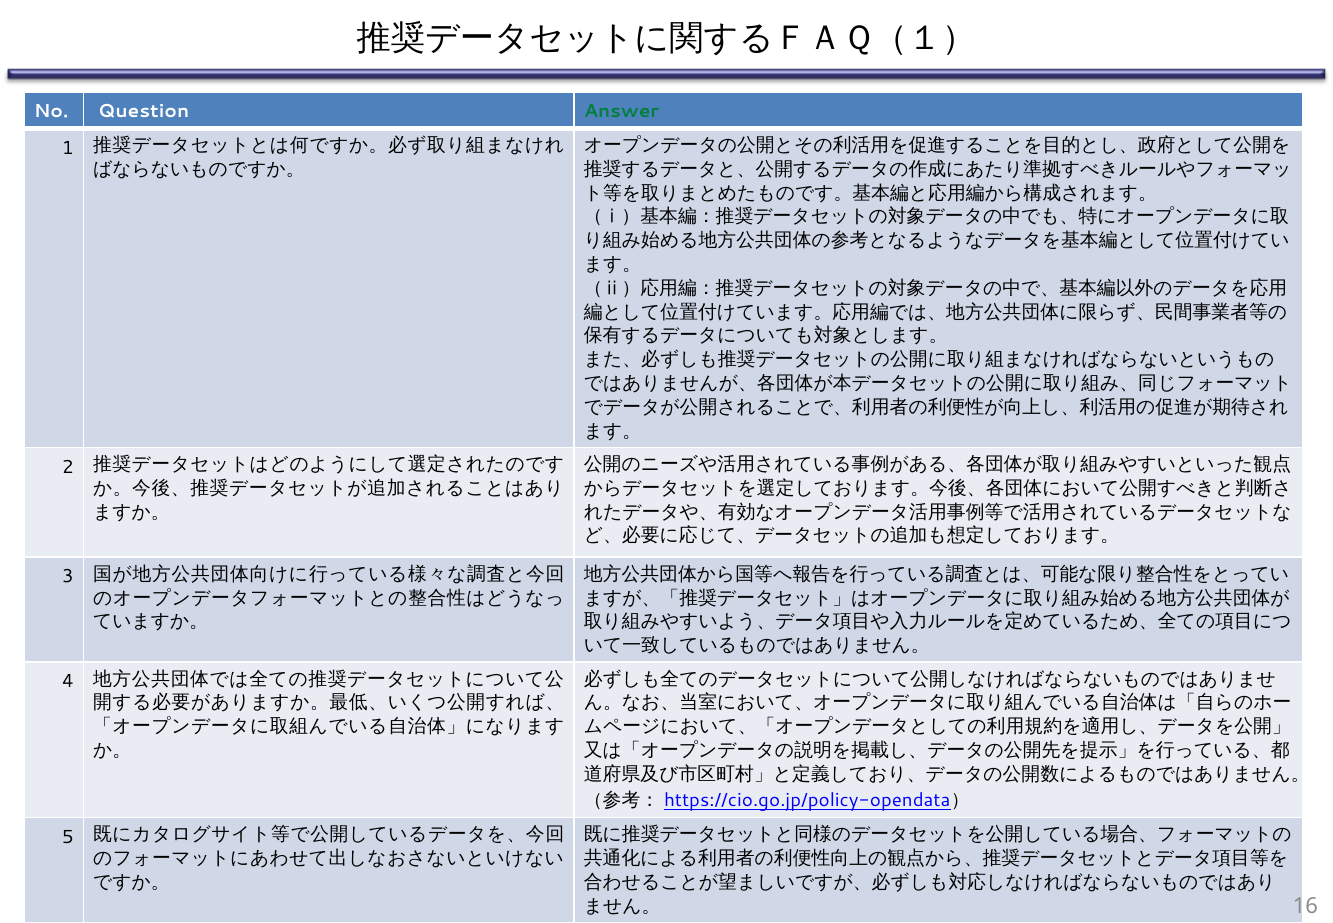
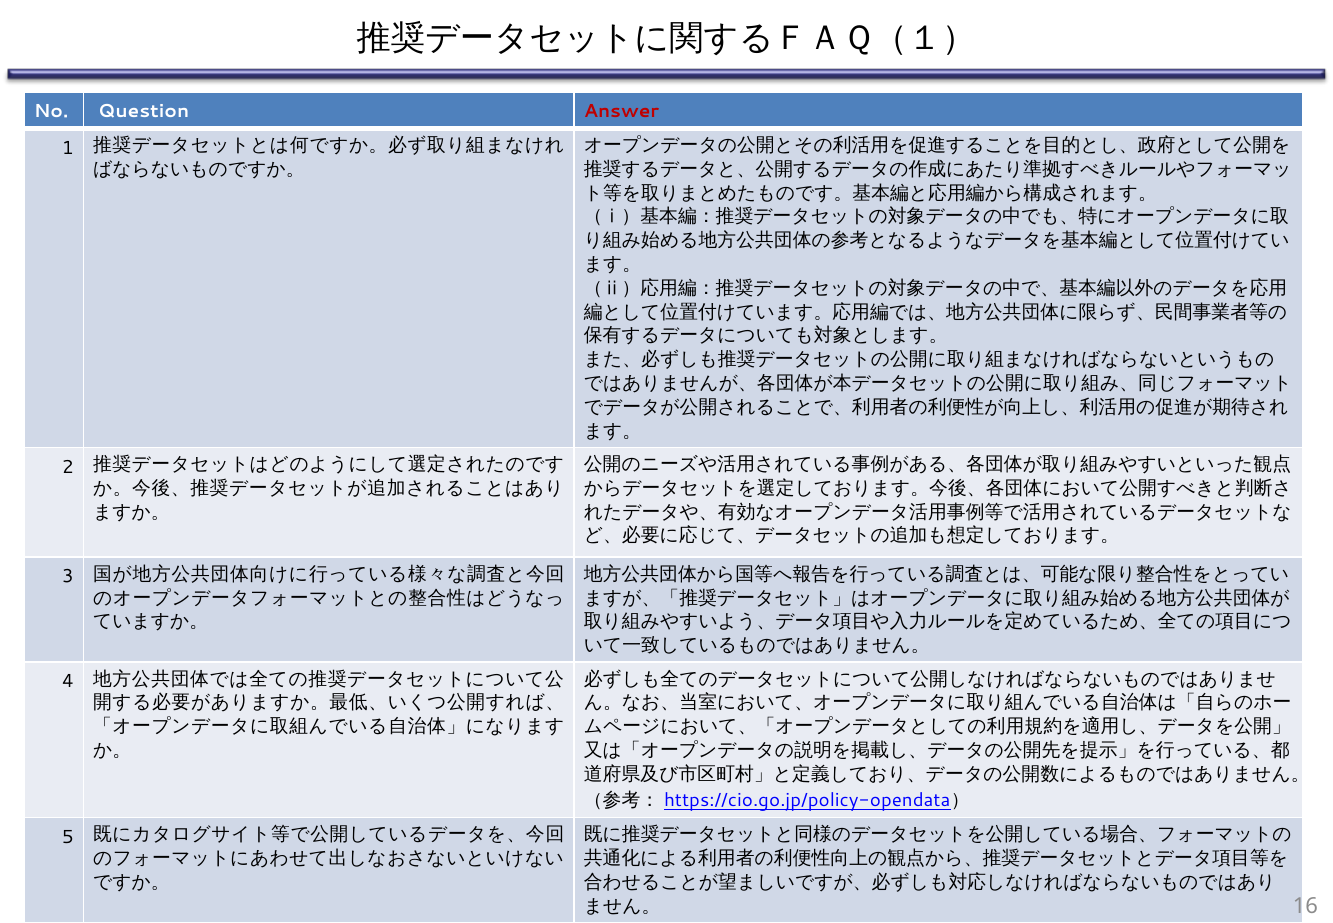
Answer colour: green -> red
